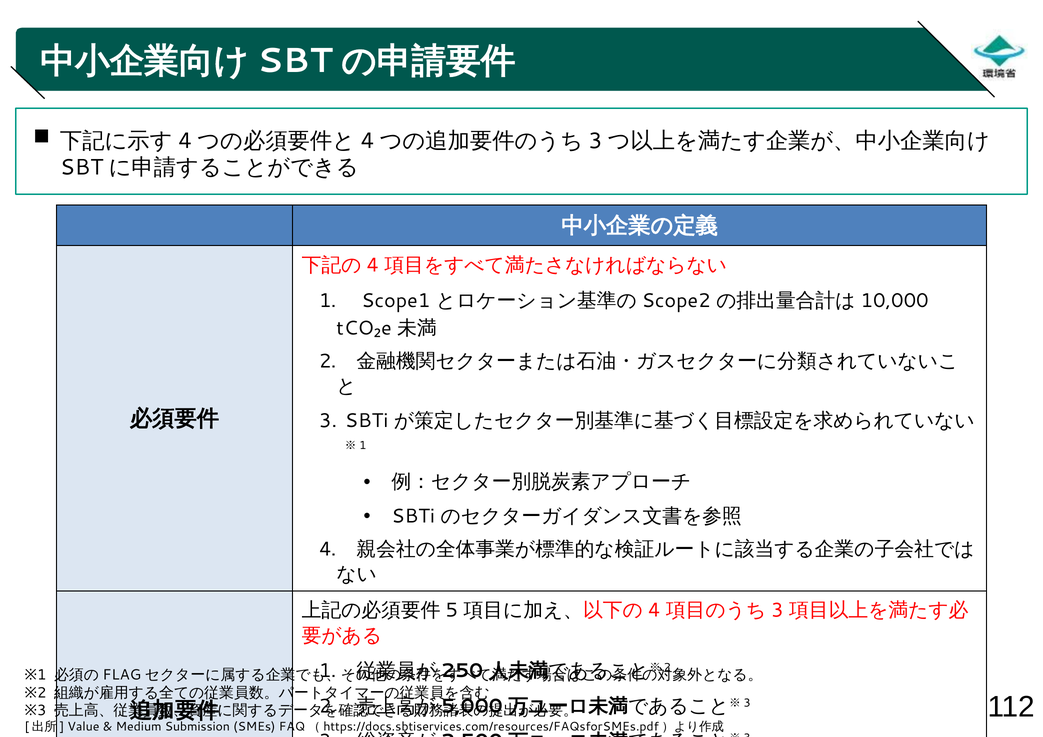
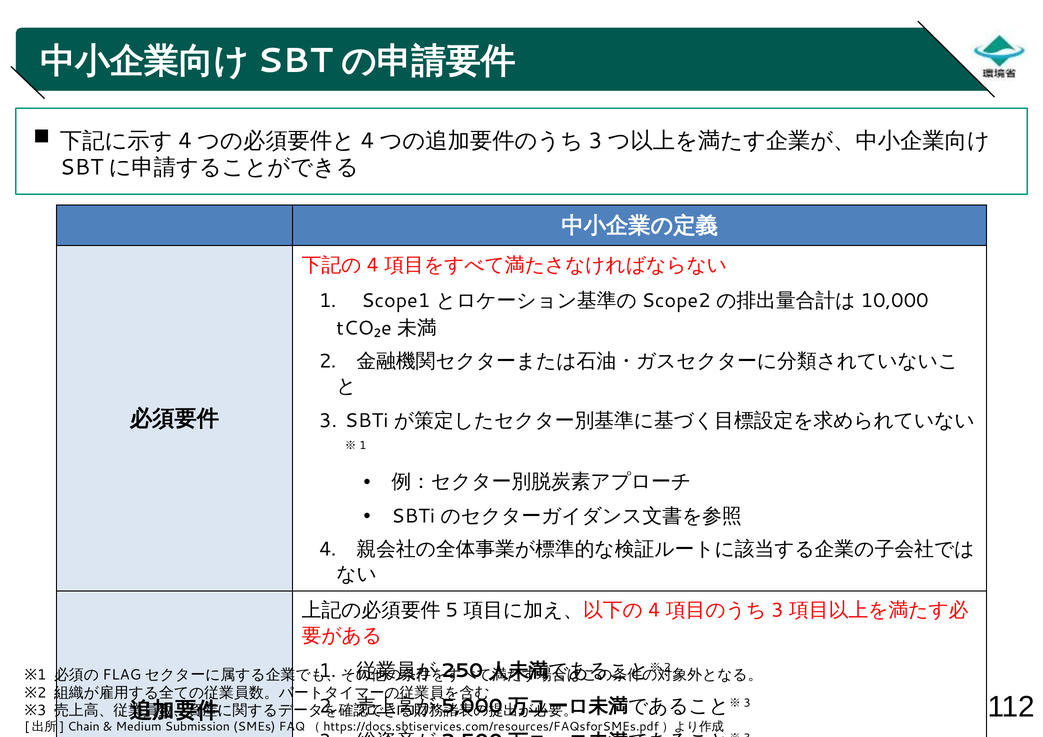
Value: Value -> Chain
